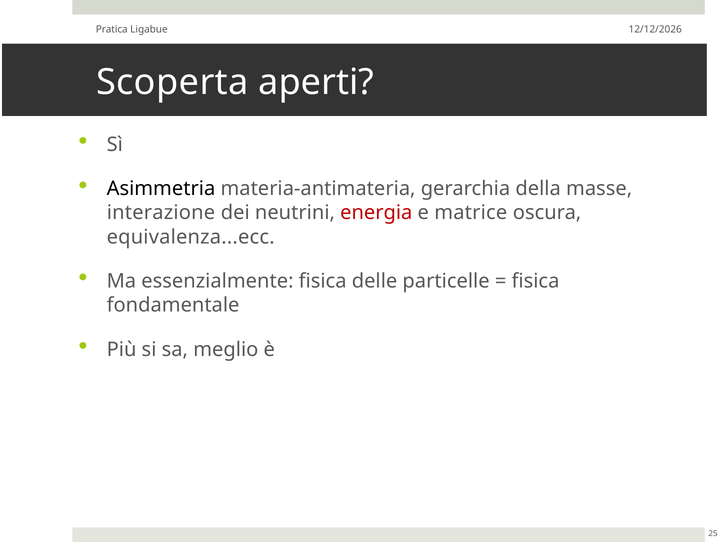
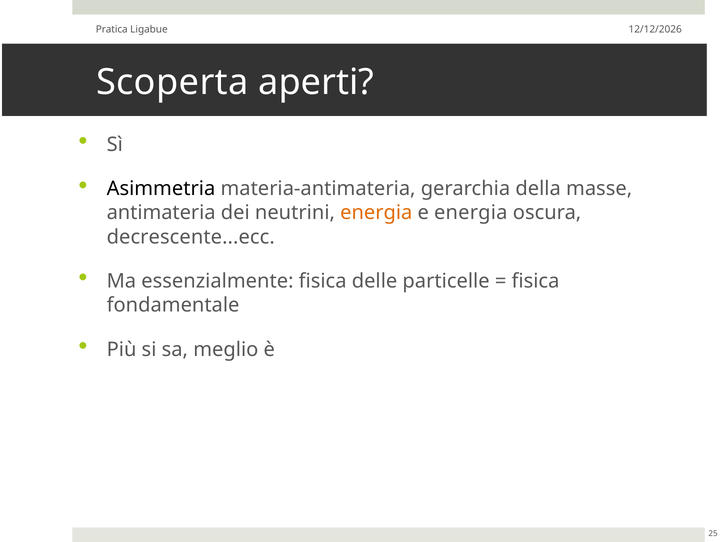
interazione: interazione -> antimateria
energia at (376, 213) colour: red -> orange
e matrice: matrice -> energia
equivalenza...ecc: equivalenza...ecc -> decrescente...ecc
